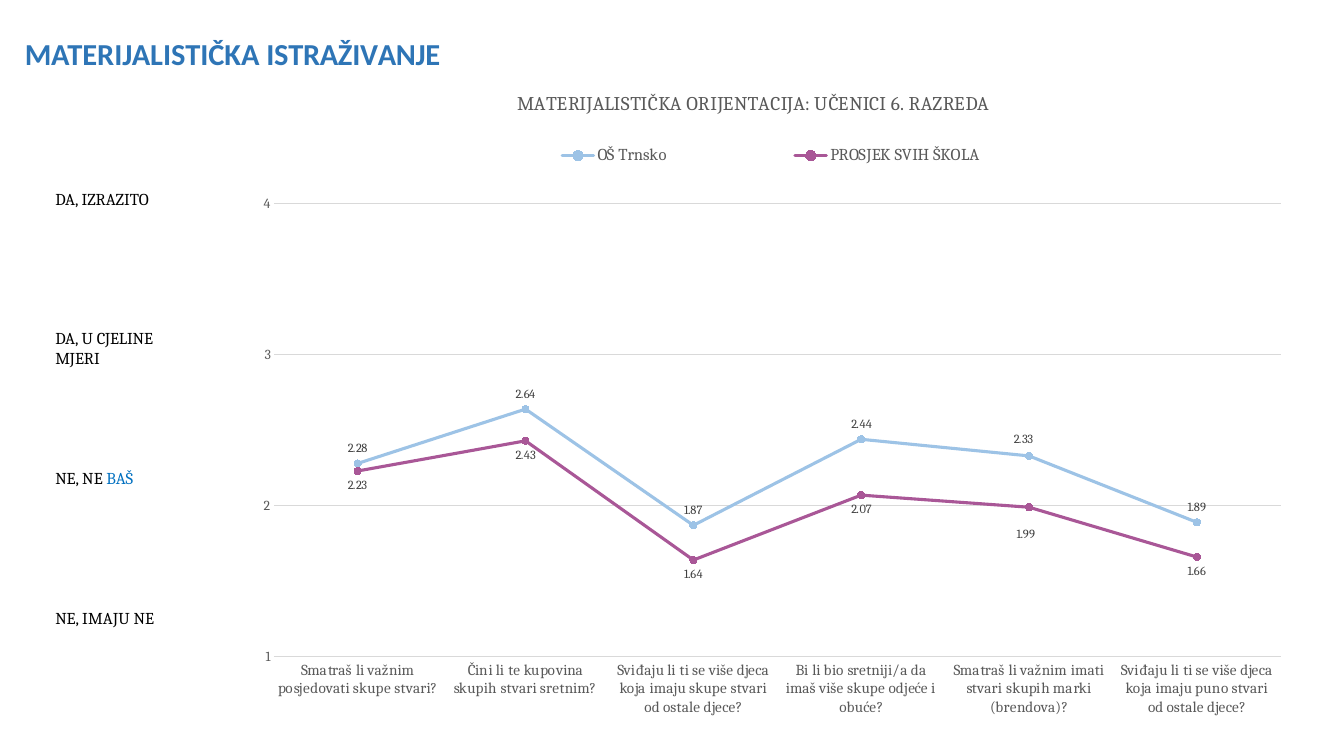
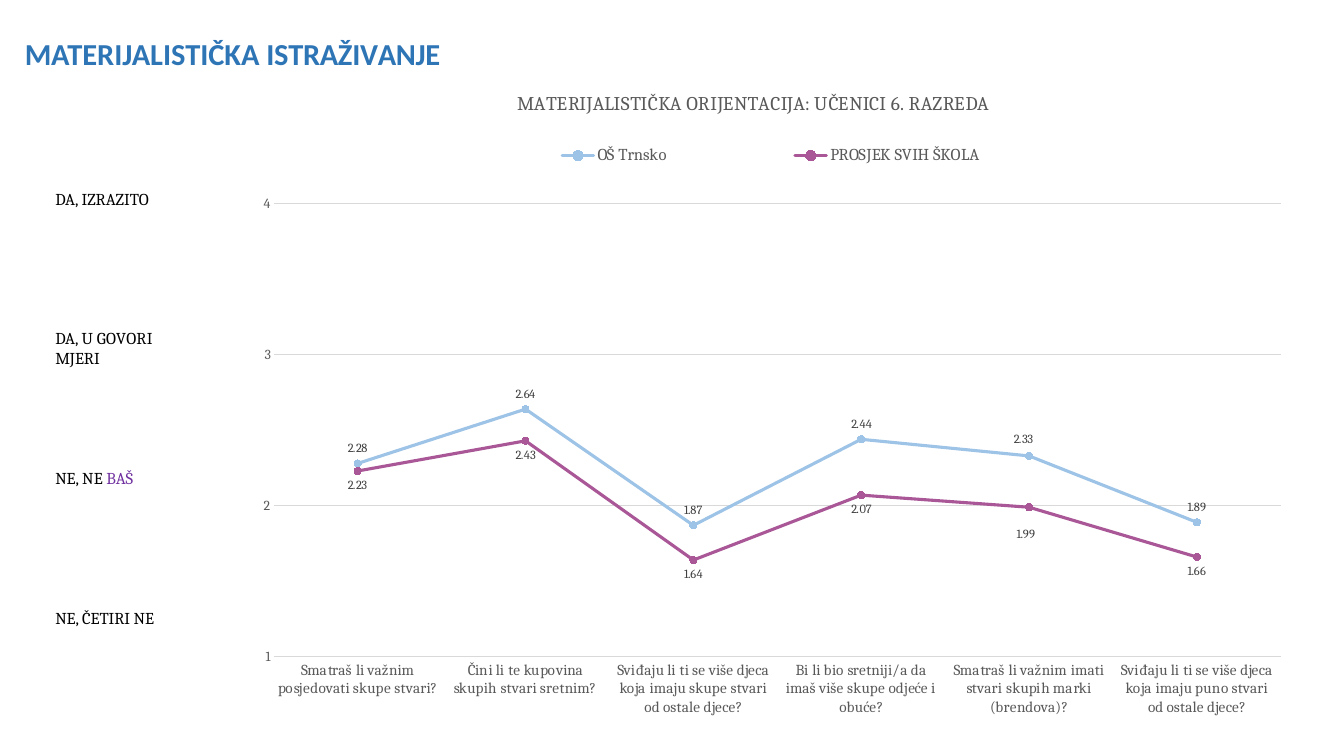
CJELINE: CJELINE -> GOVORI
BAŠ colour: blue -> purple
NE IMAJU: IMAJU -> ČETIRI
